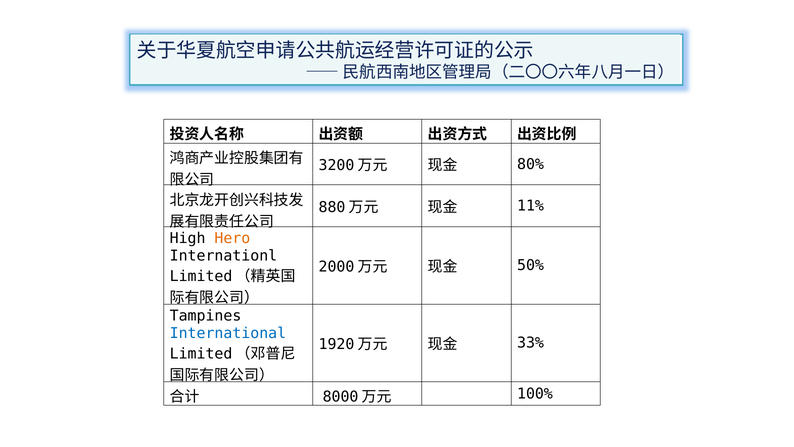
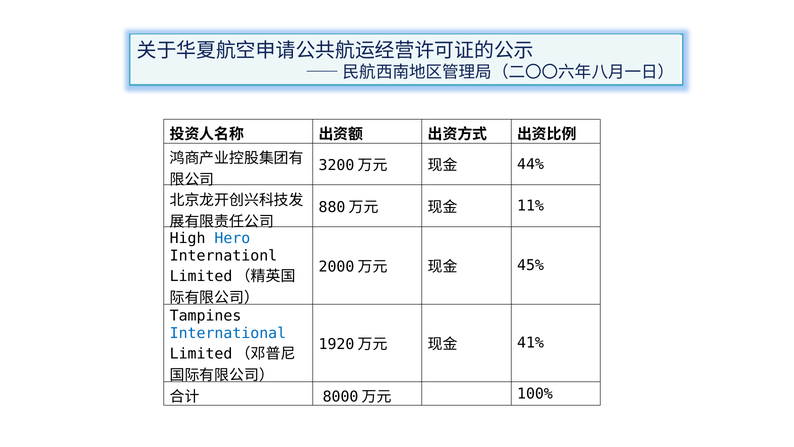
80%: 80% -> 44%
Hero colour: orange -> blue
50%: 50% -> 45%
33%: 33% -> 41%
